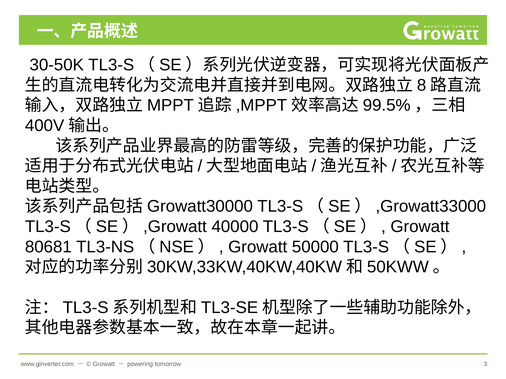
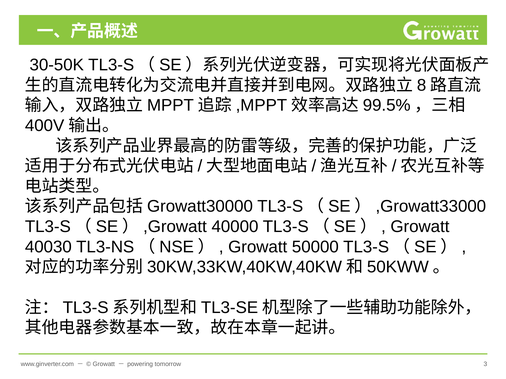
80681: 80681 -> 40030
